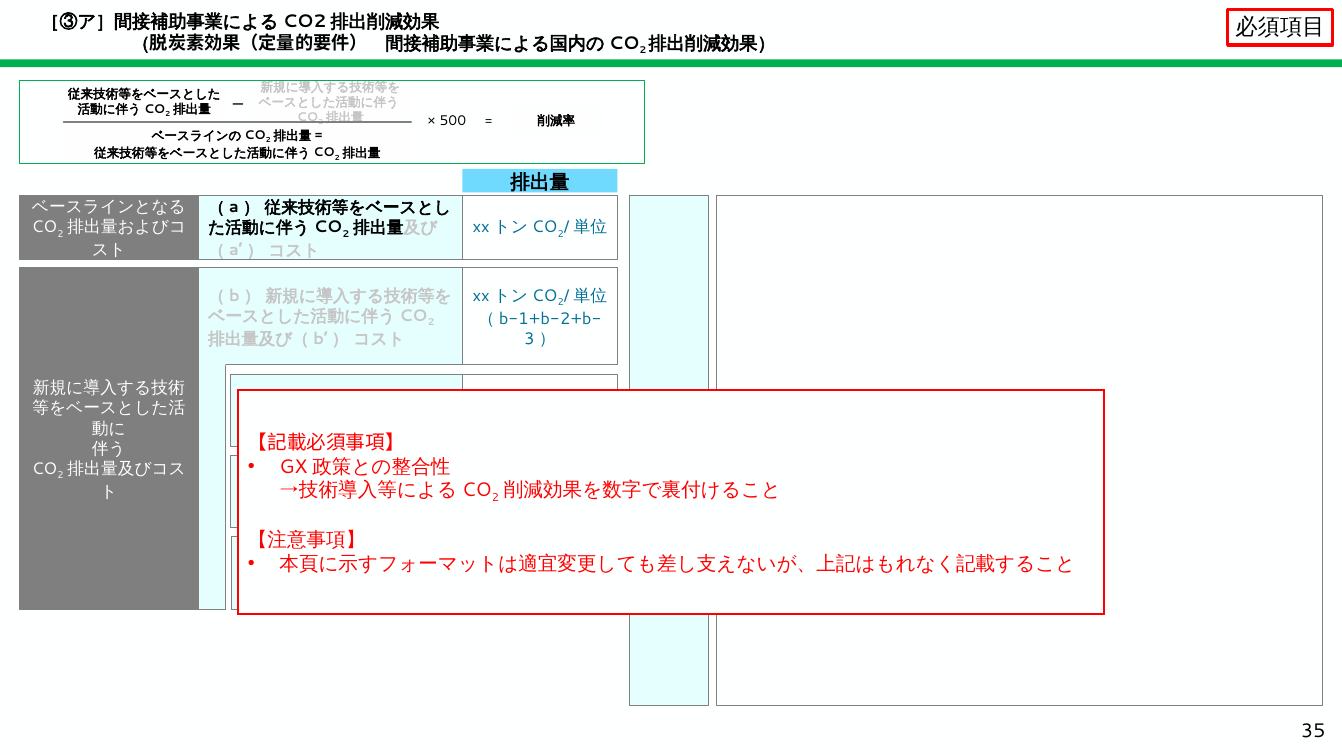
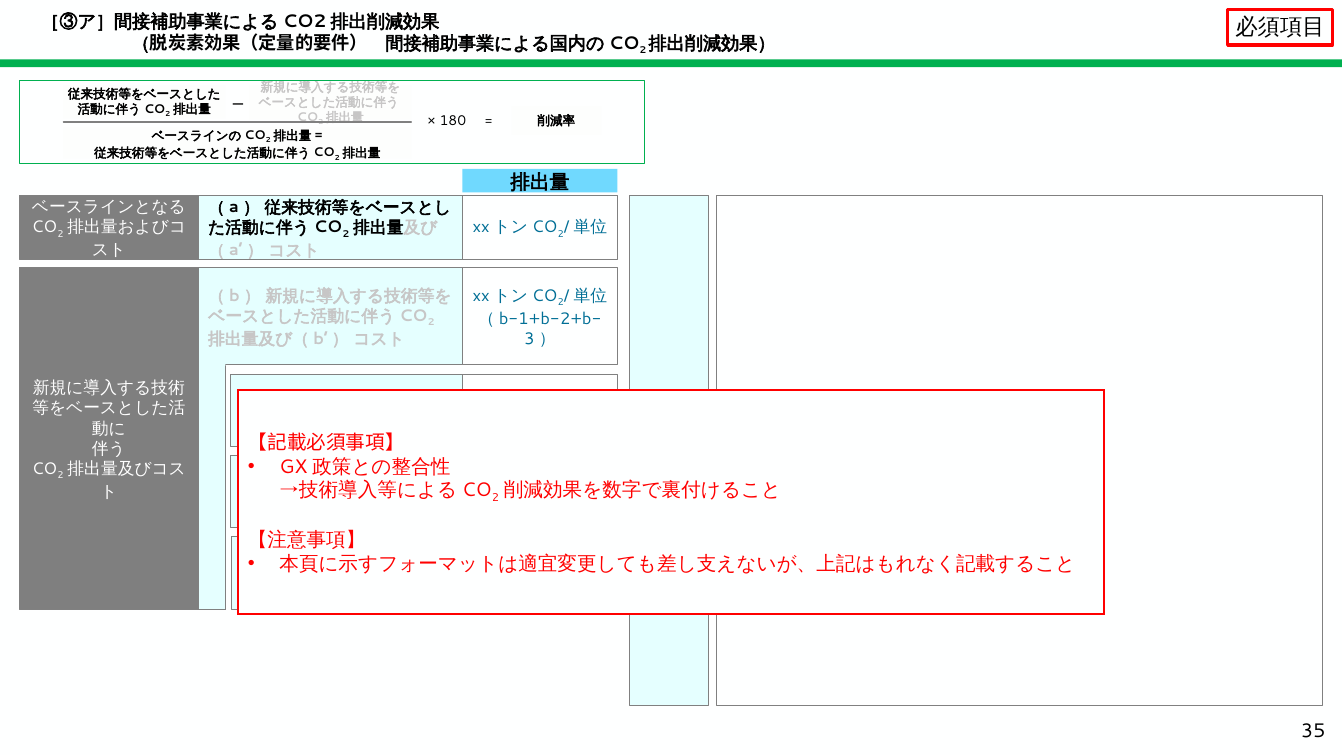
500: 500 -> 180
